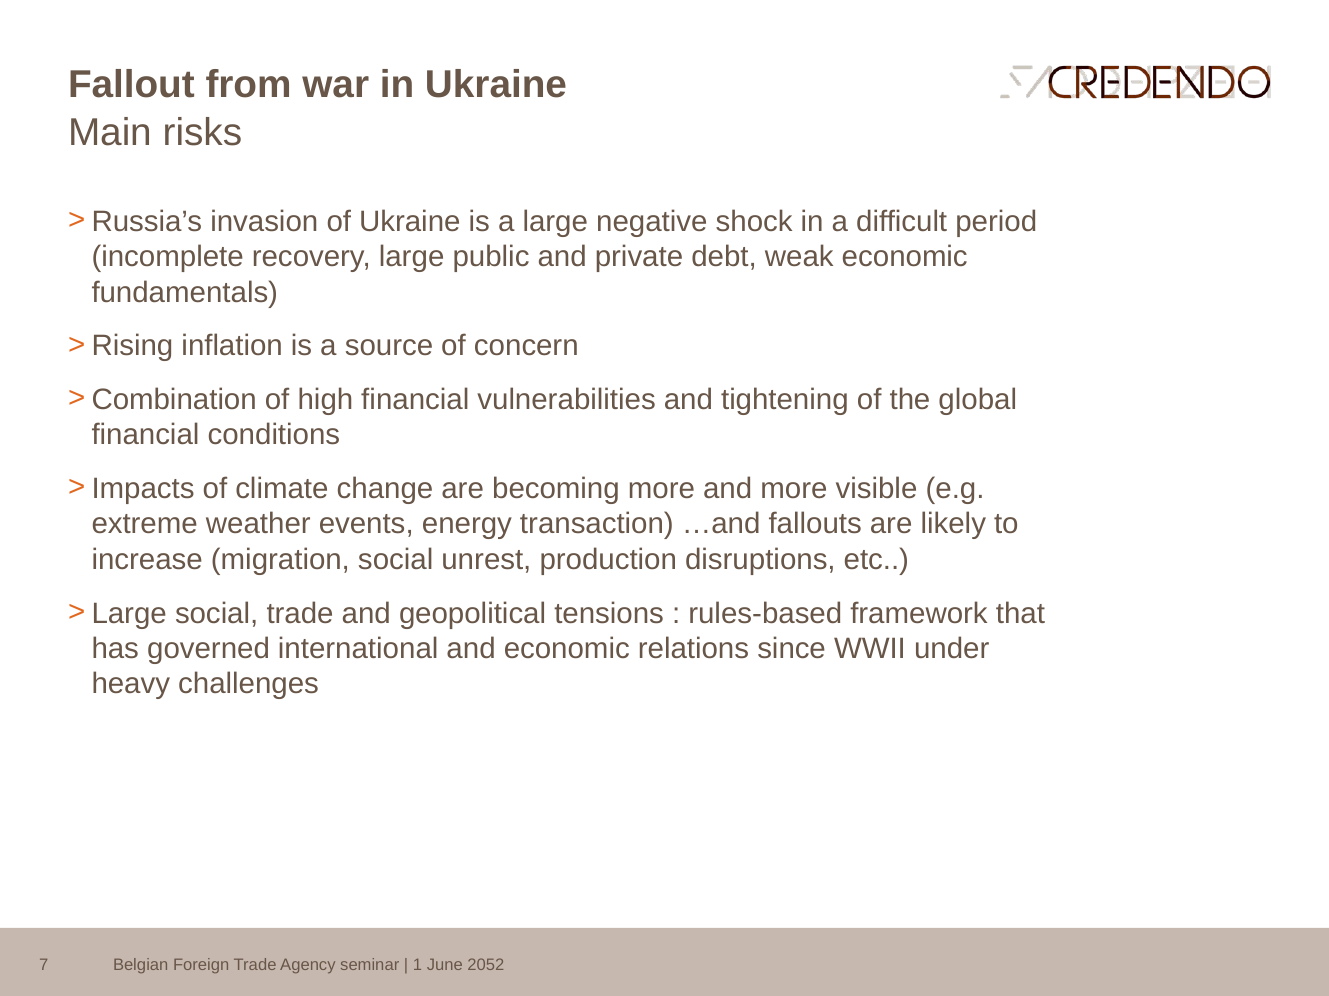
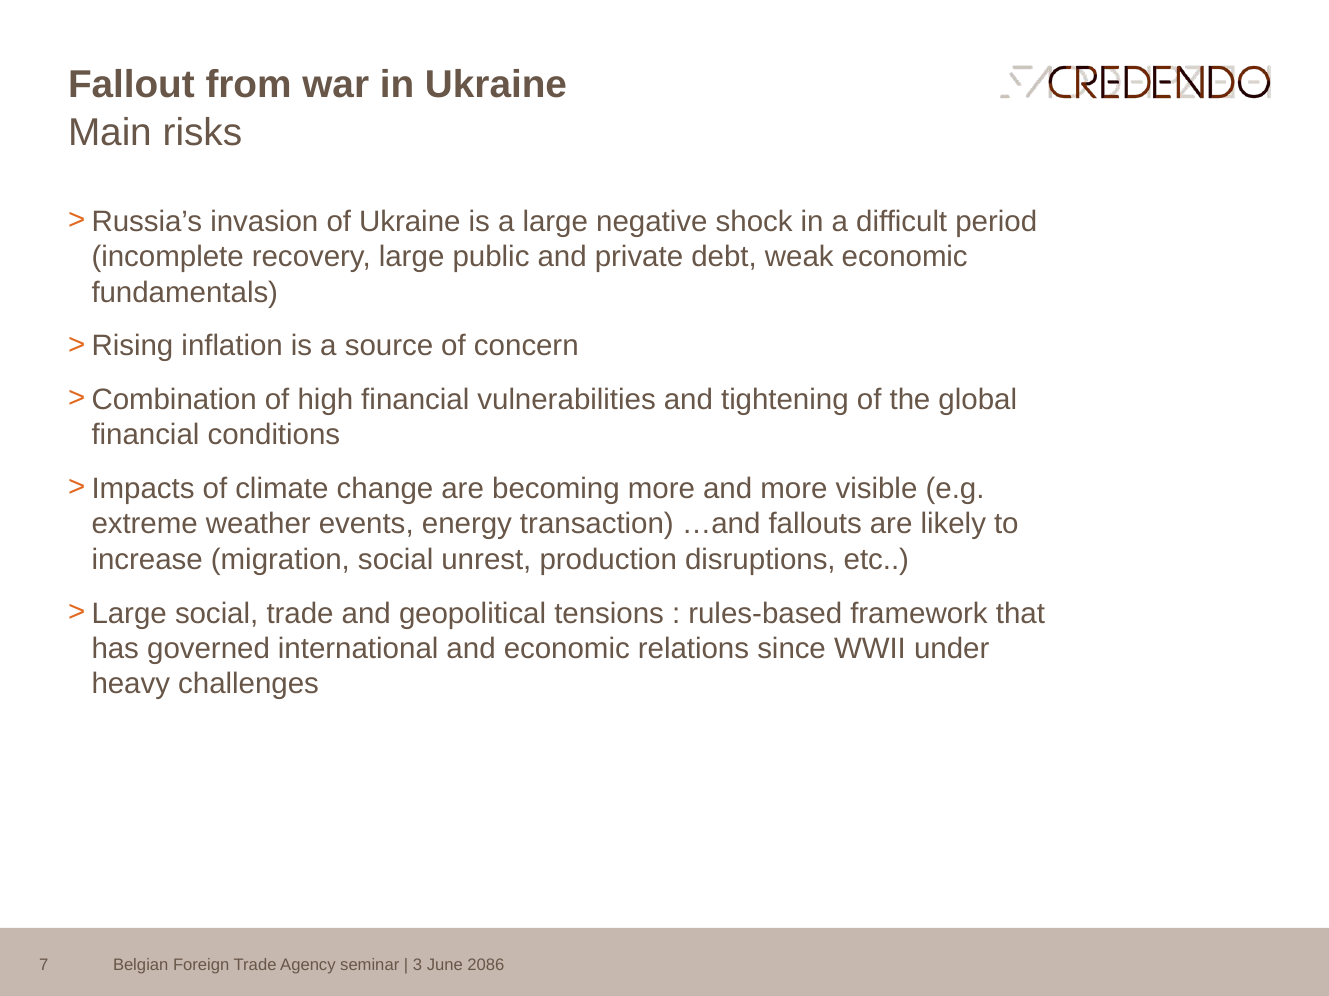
1: 1 -> 3
2052: 2052 -> 2086
